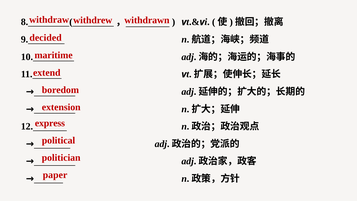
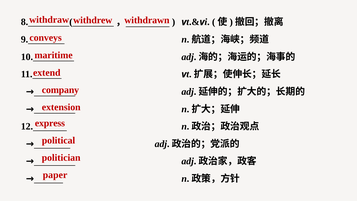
decided: decided -> conveys
boredom: boredom -> company
